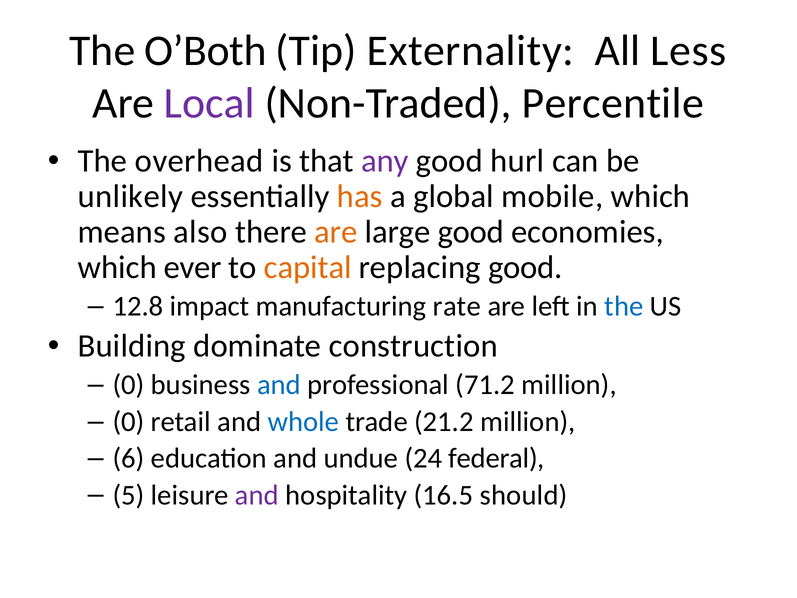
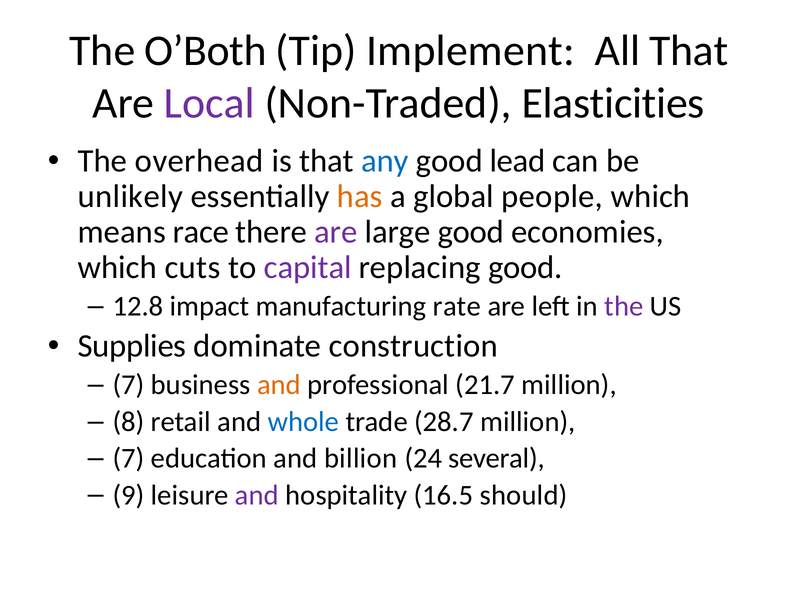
Externality: Externality -> Implement
All Less: Less -> That
Percentile: Percentile -> Elasticities
any colour: purple -> blue
hurl: hurl -> lead
mobile: mobile -> people
also: also -> race
are at (336, 232) colour: orange -> purple
ever: ever -> cuts
capital colour: orange -> purple
the at (624, 306) colour: blue -> purple
Building: Building -> Supplies
0 at (129, 385): 0 -> 7
and at (279, 385) colour: blue -> orange
71.2: 71.2 -> 21.7
0 at (129, 421): 0 -> 8
21.2: 21.2 -> 28.7
6 at (129, 458): 6 -> 7
undue: undue -> billion
federal: federal -> several
5: 5 -> 9
